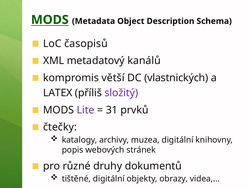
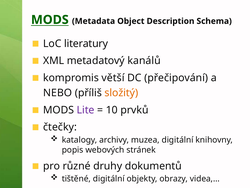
časopisů: časopisů -> literatury
vlastnických: vlastnických -> přečipování
LATEX: LATEX -> NEBO
složitý colour: purple -> orange
31: 31 -> 10
